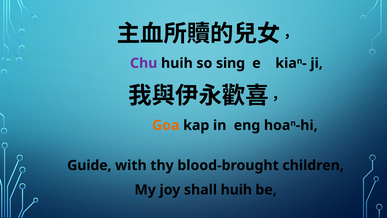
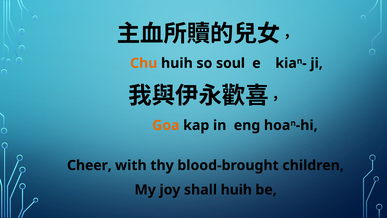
Chu colour: purple -> orange
sing: sing -> soul
Guide: Guide -> Cheer
